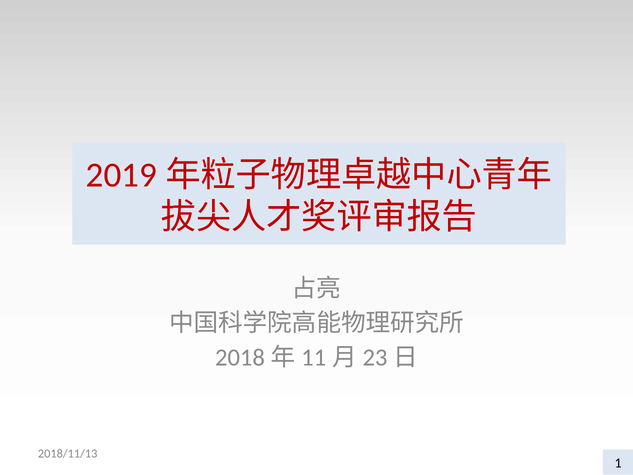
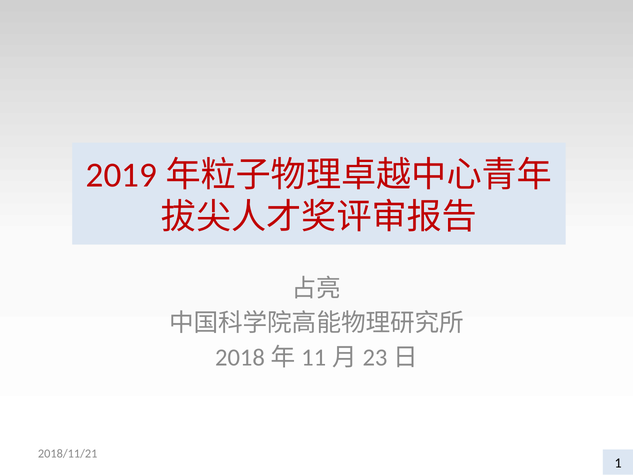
2018/11/13: 2018/11/13 -> 2018/11/21
